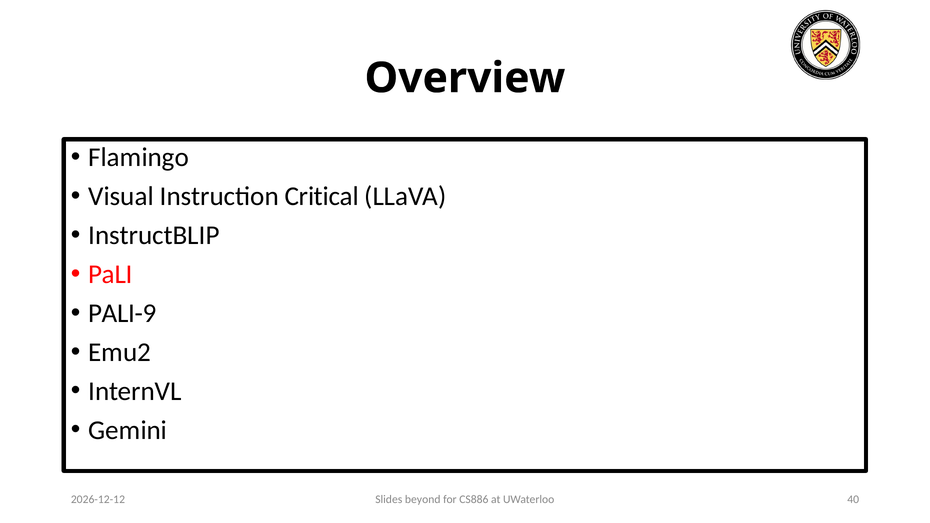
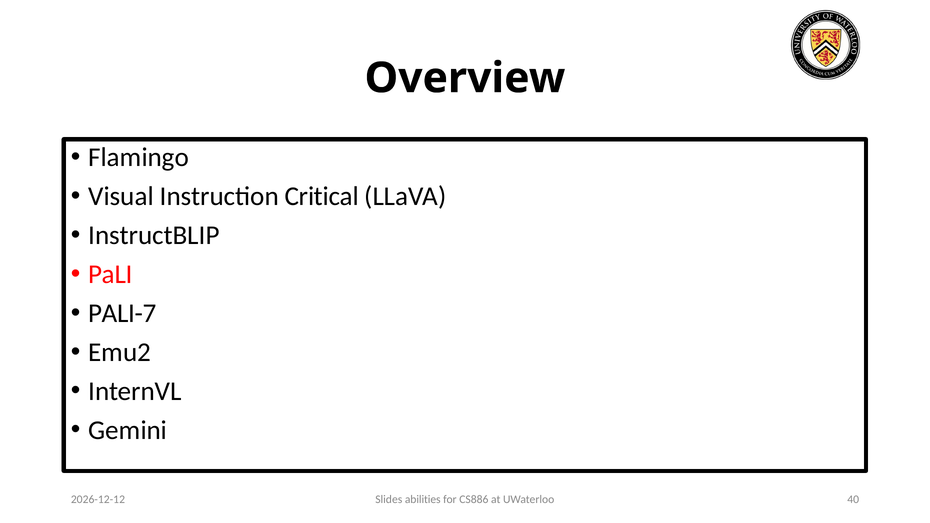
PALI-9: PALI-9 -> PALI-7
beyond: beyond -> abilities
